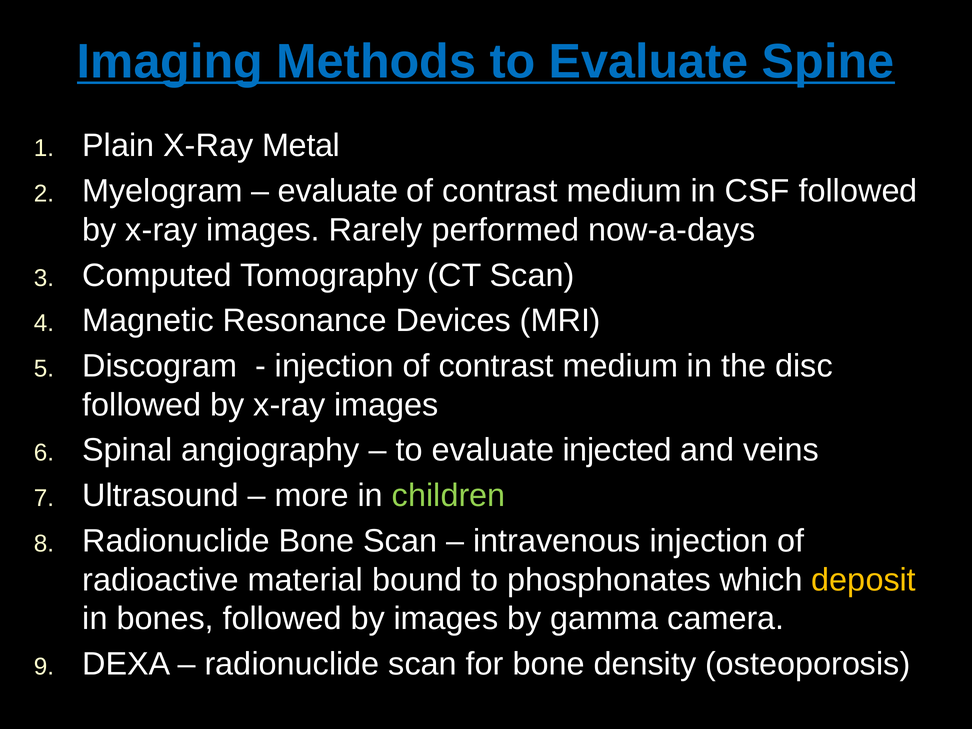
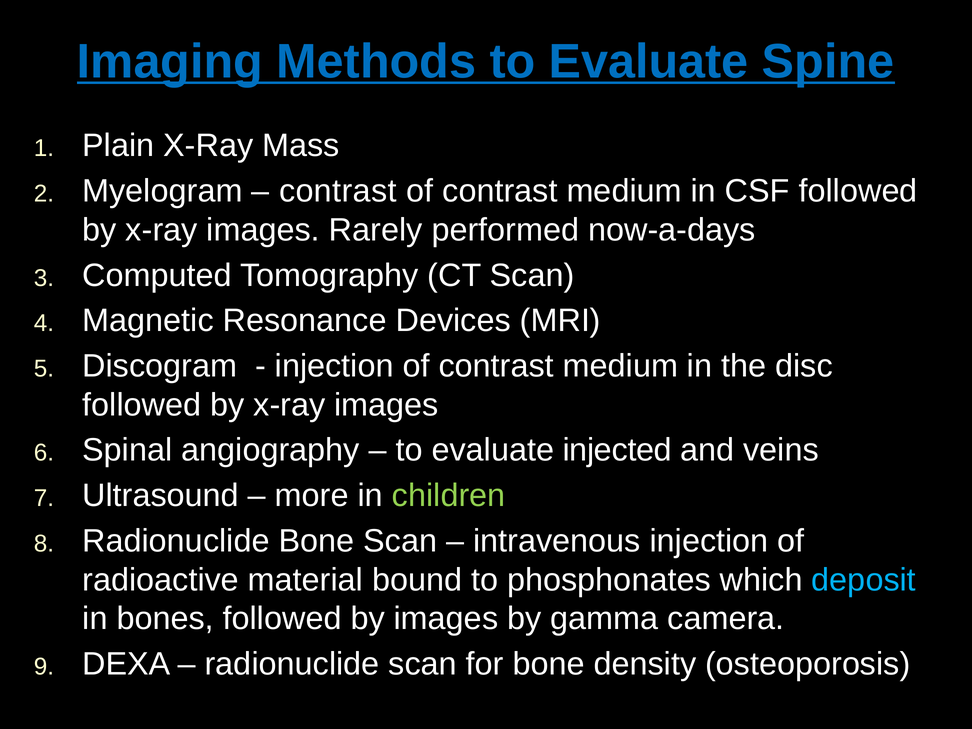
Metal: Metal -> Mass
evaluate at (338, 191): evaluate -> contrast
deposit colour: yellow -> light blue
